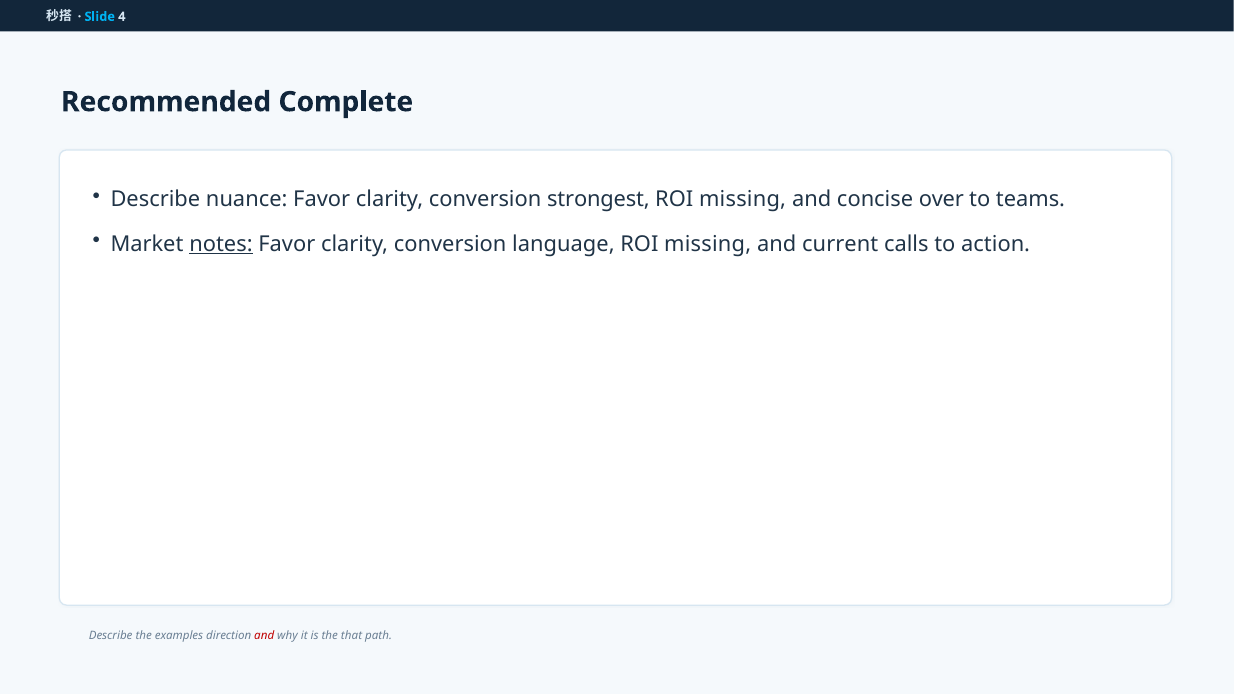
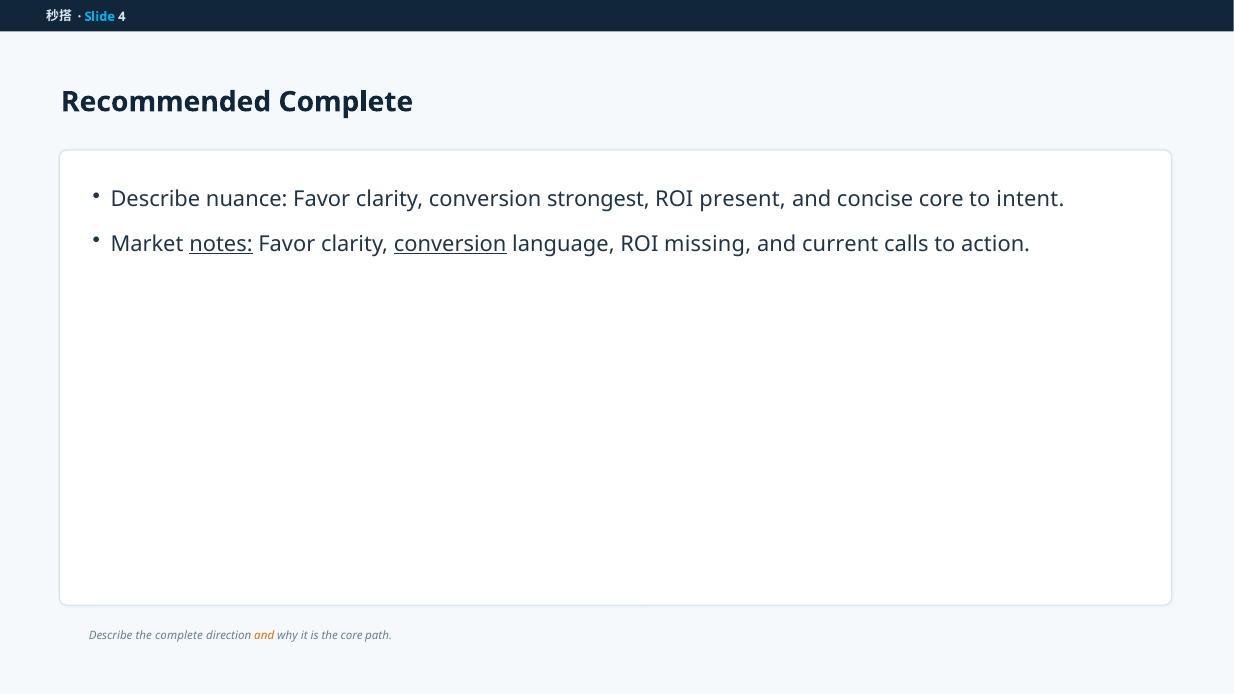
missing at (743, 200): missing -> present
concise over: over -> core
teams: teams -> intent
conversion at (450, 244) underline: none -> present
the examples: examples -> complete
and at (264, 636) colour: red -> orange
the that: that -> core
